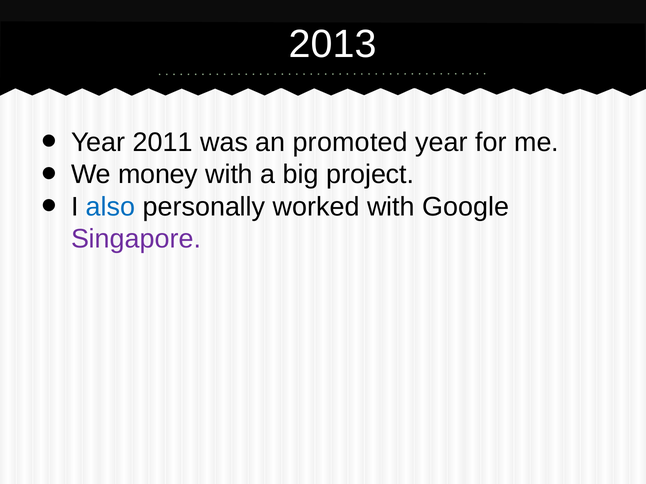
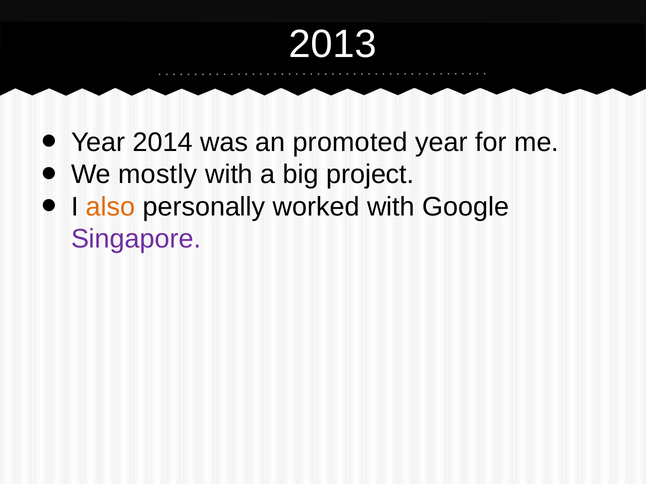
2011: 2011 -> 2014
money: money -> mostly
also colour: blue -> orange
